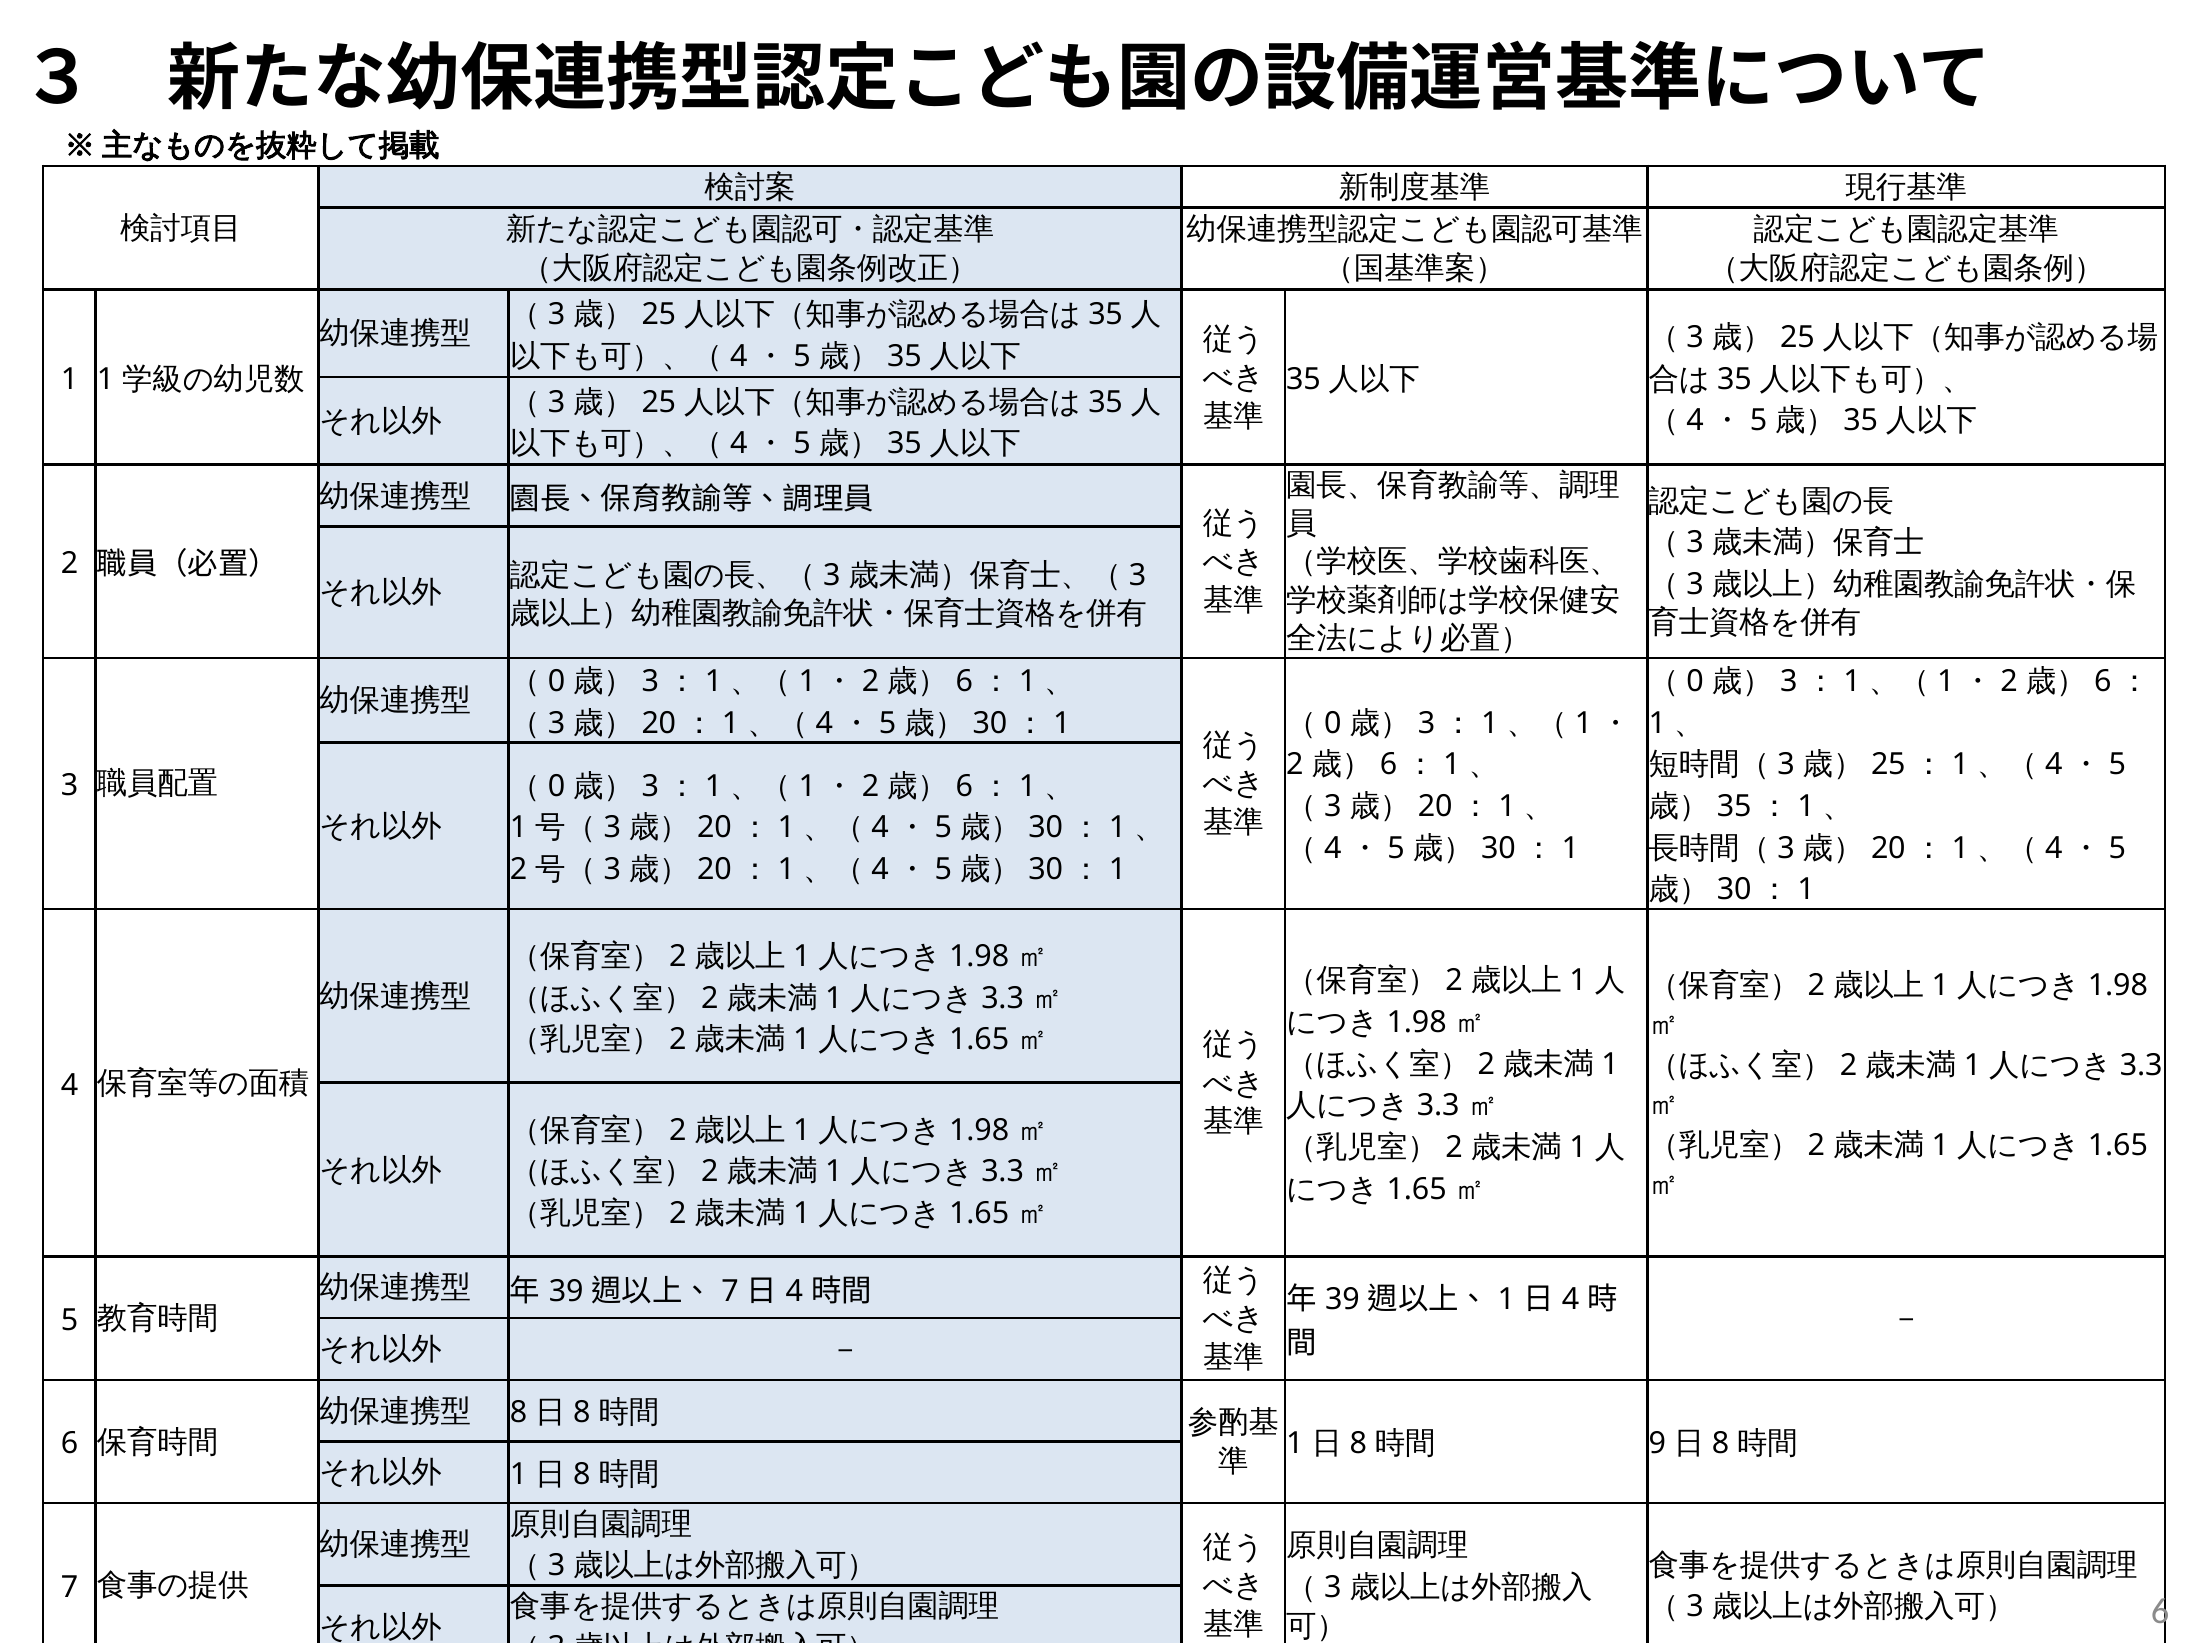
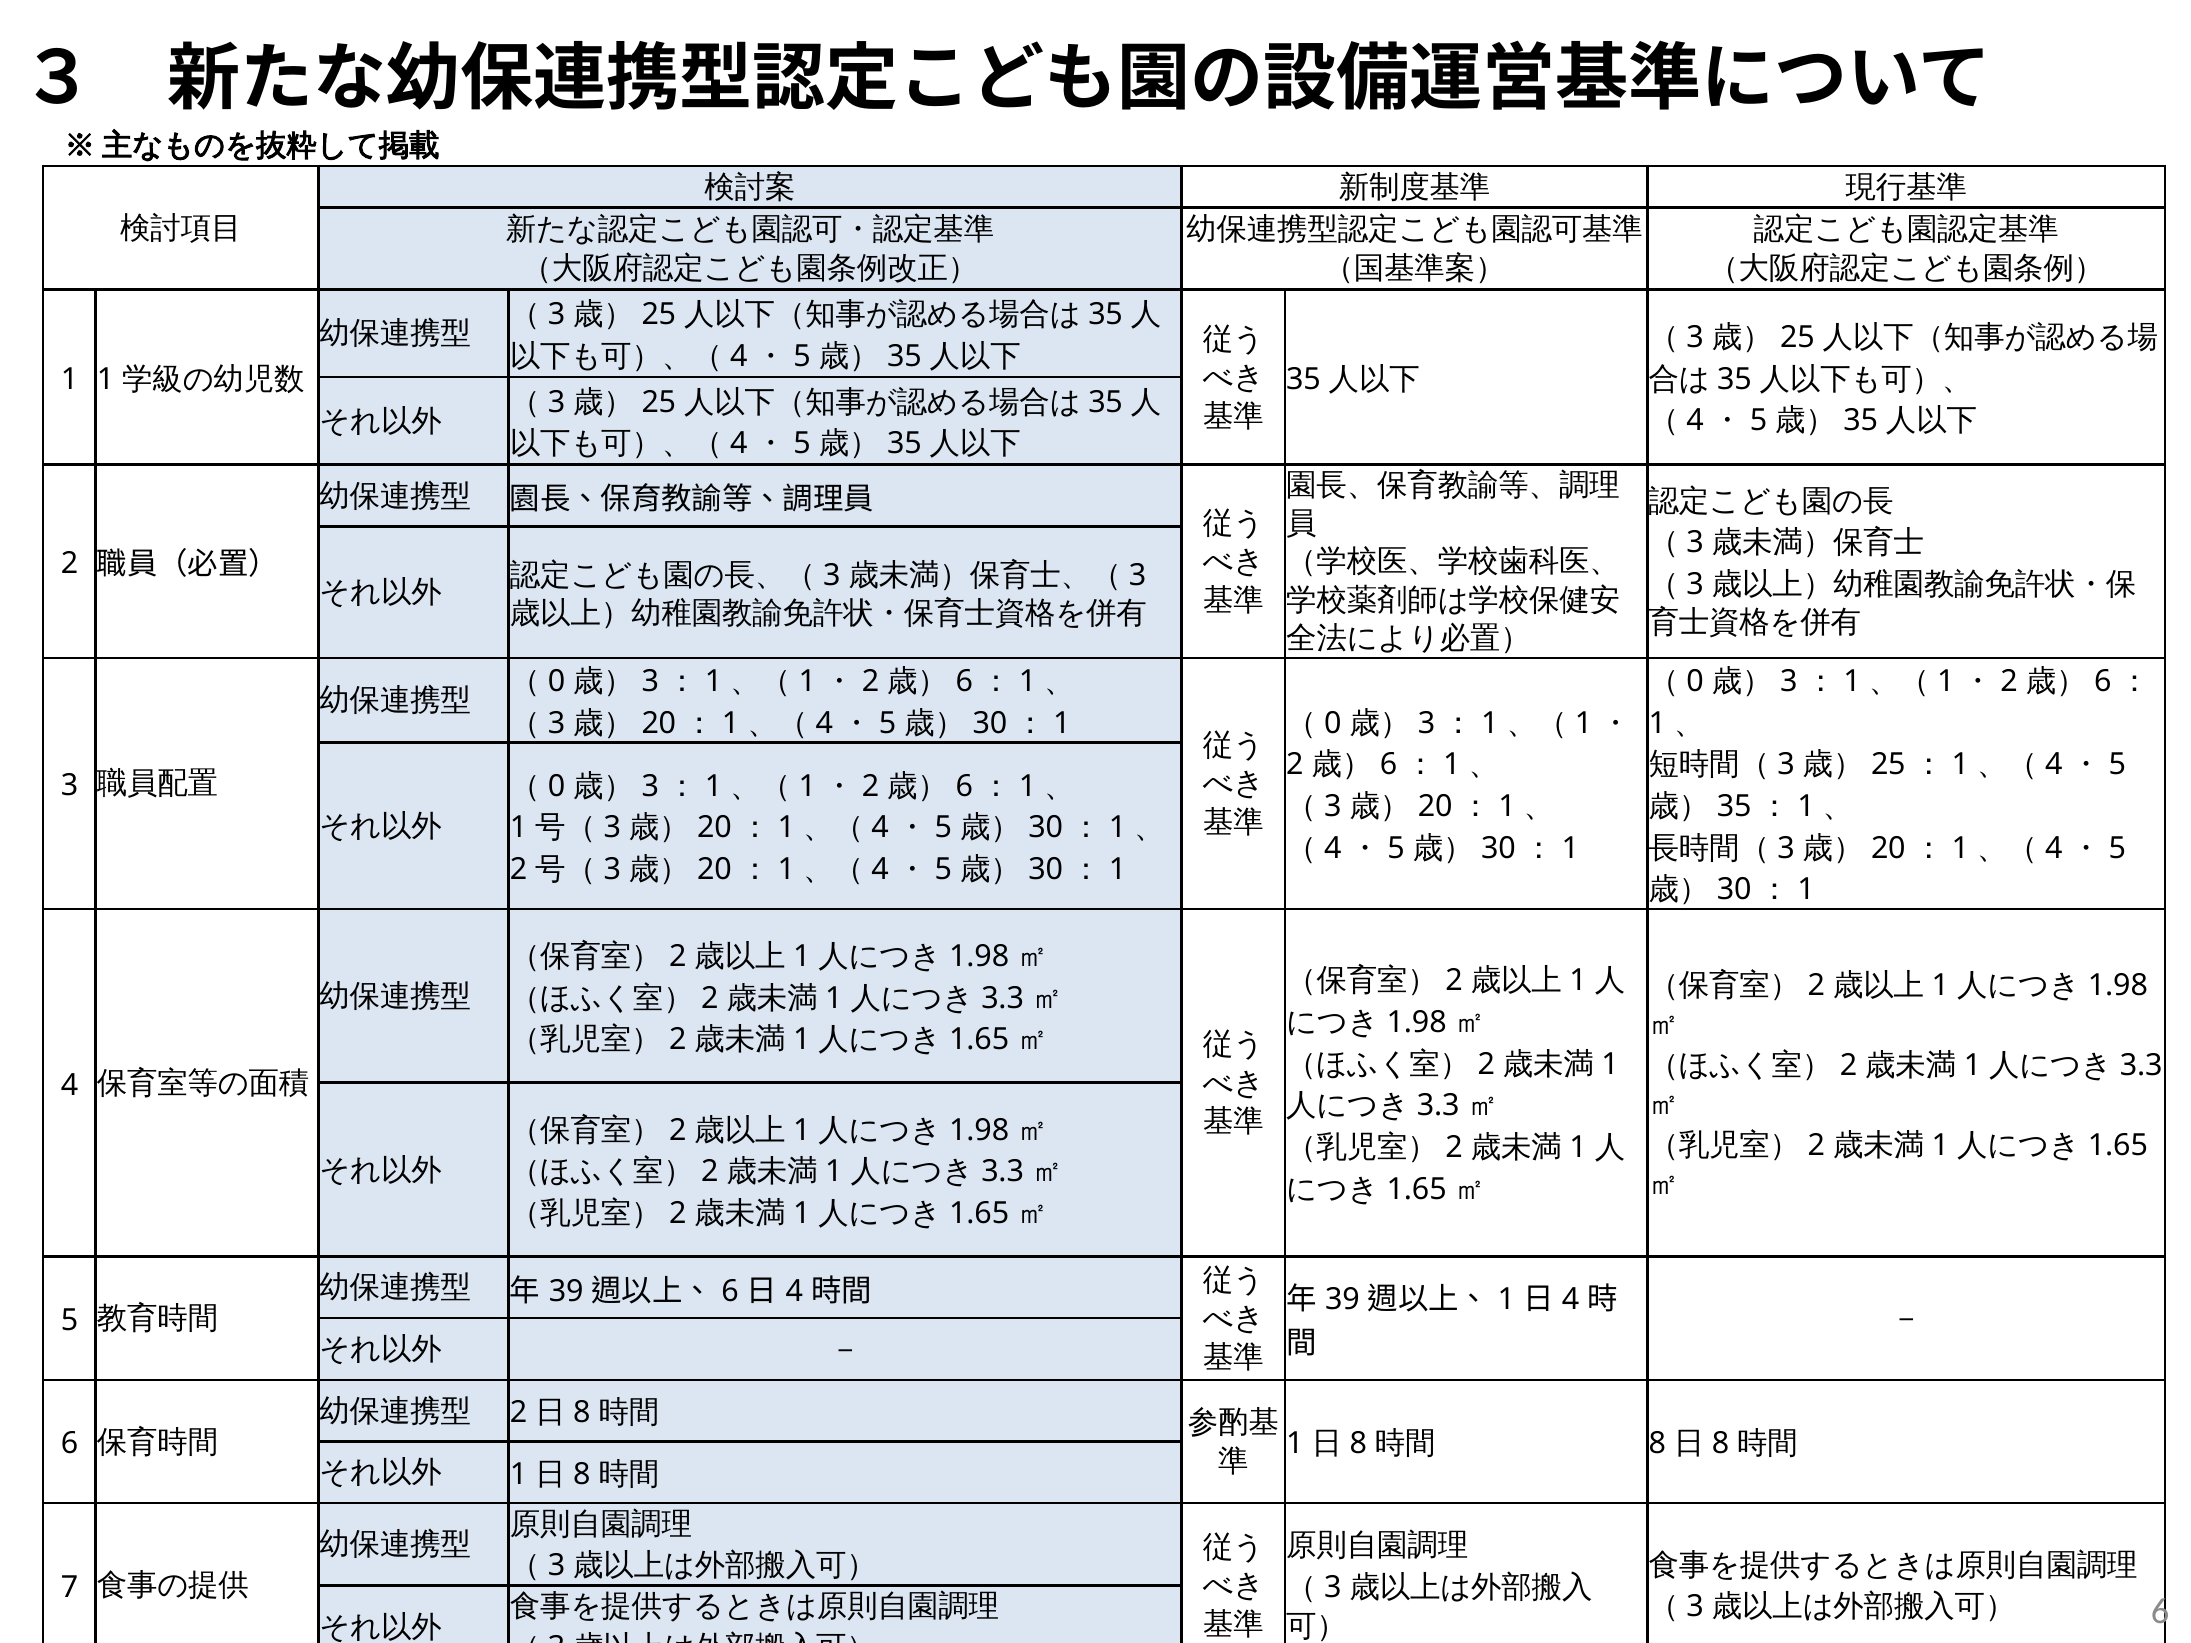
7 at (730, 1291): 7 -> 6
8 at (519, 1413): 8 -> 2
9: 9 -> 8
